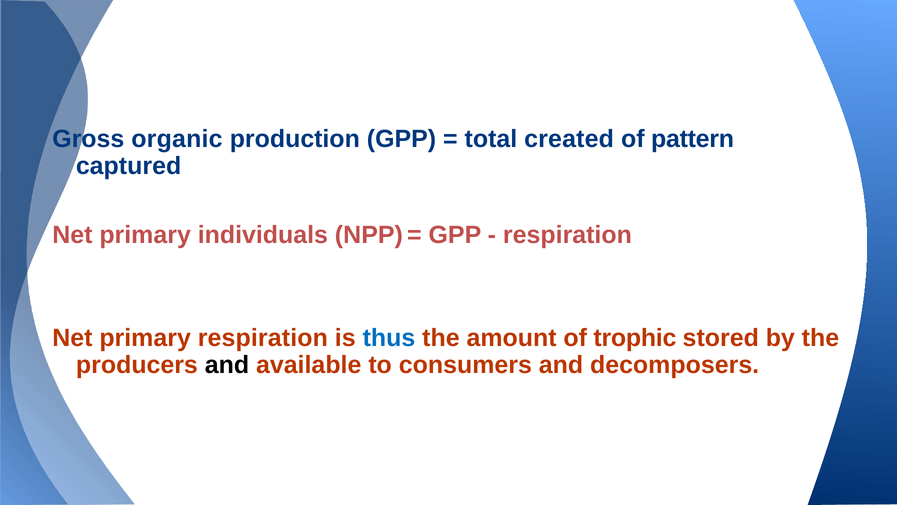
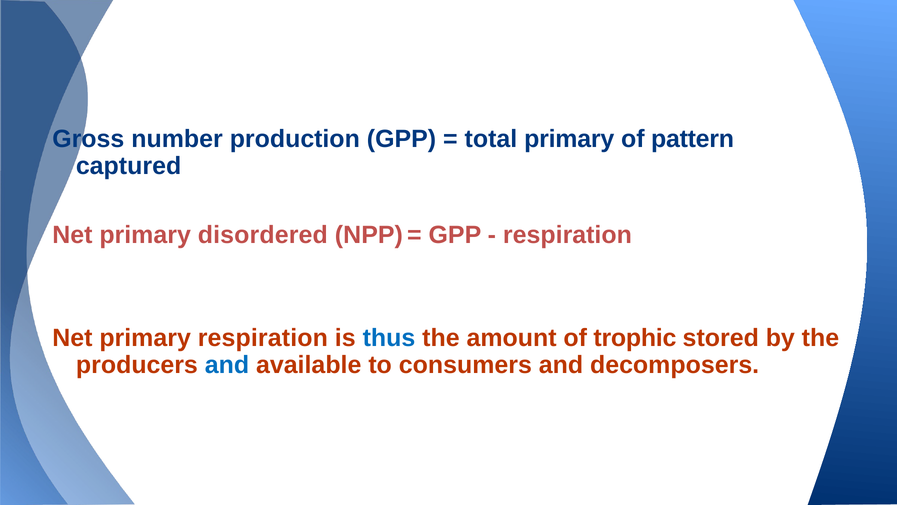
organic: organic -> number
total created: created -> primary
individuals: individuals -> disordered
and at (227, 365) colour: black -> blue
